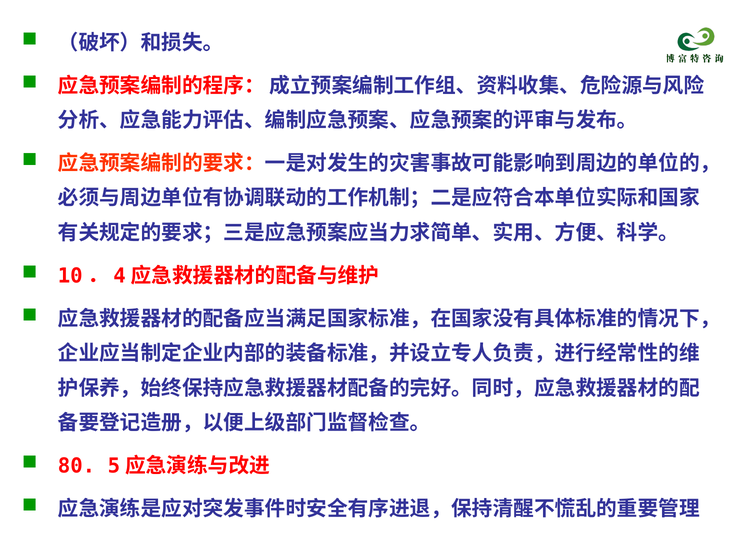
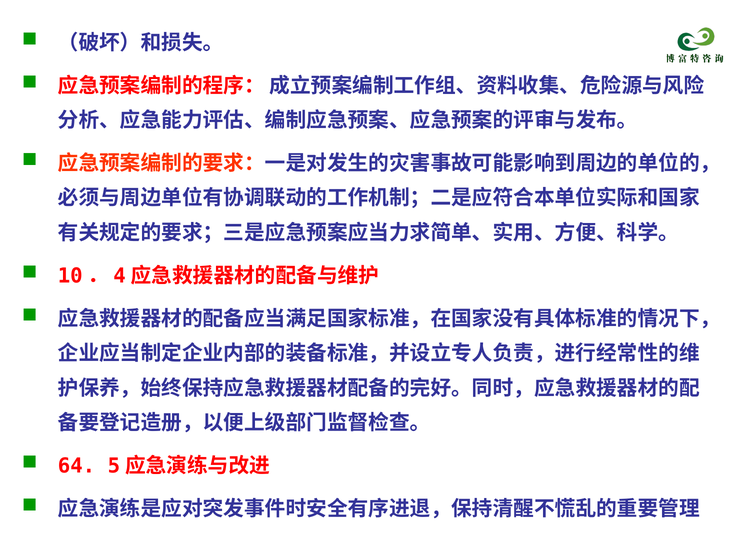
80: 80 -> 64
